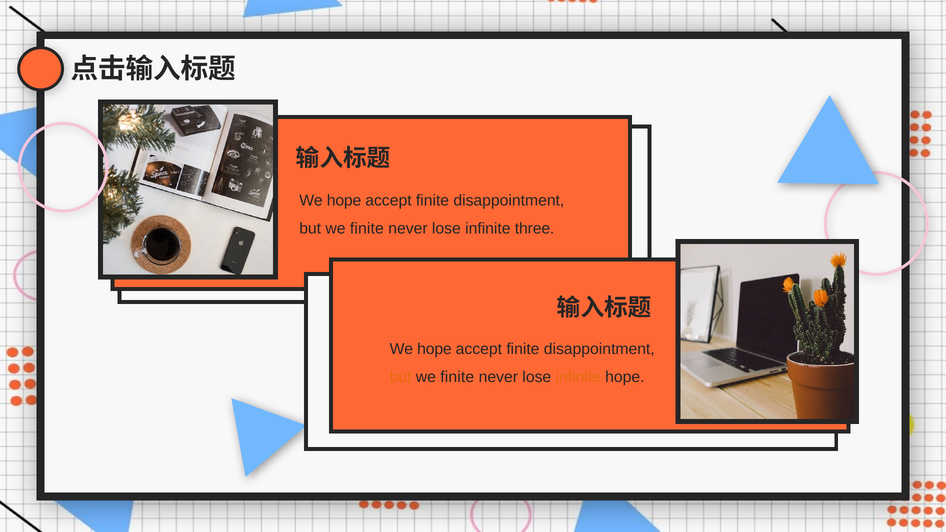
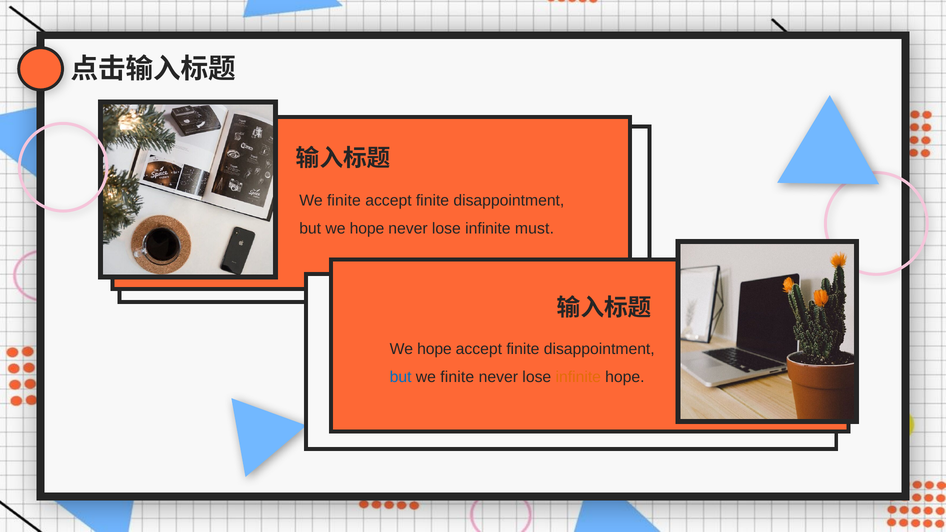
hope at (344, 200): hope -> finite
finite at (367, 229): finite -> hope
three: three -> must
but at (401, 377) colour: orange -> blue
